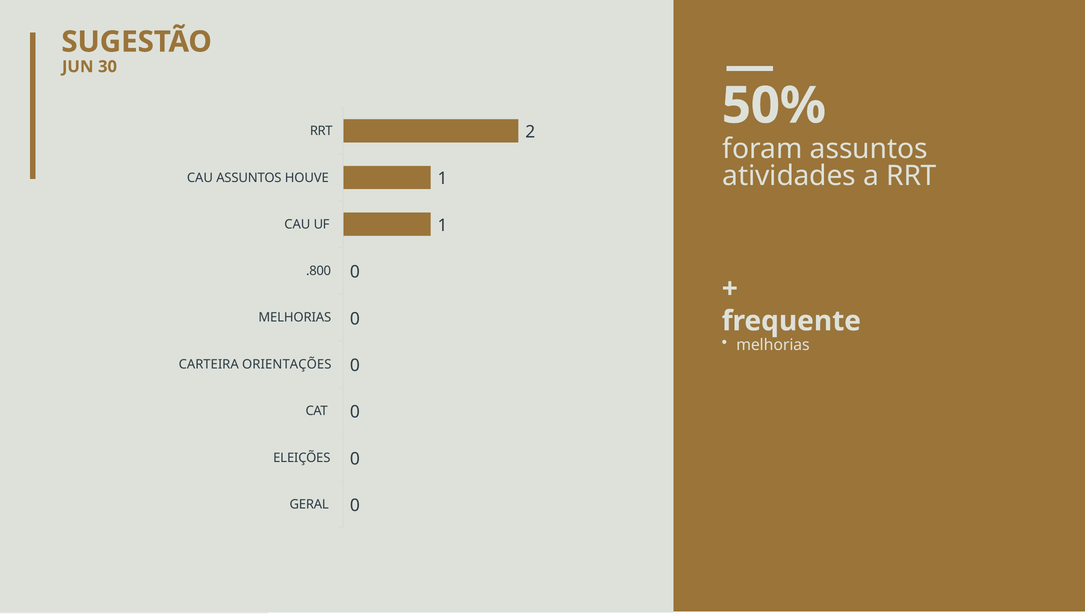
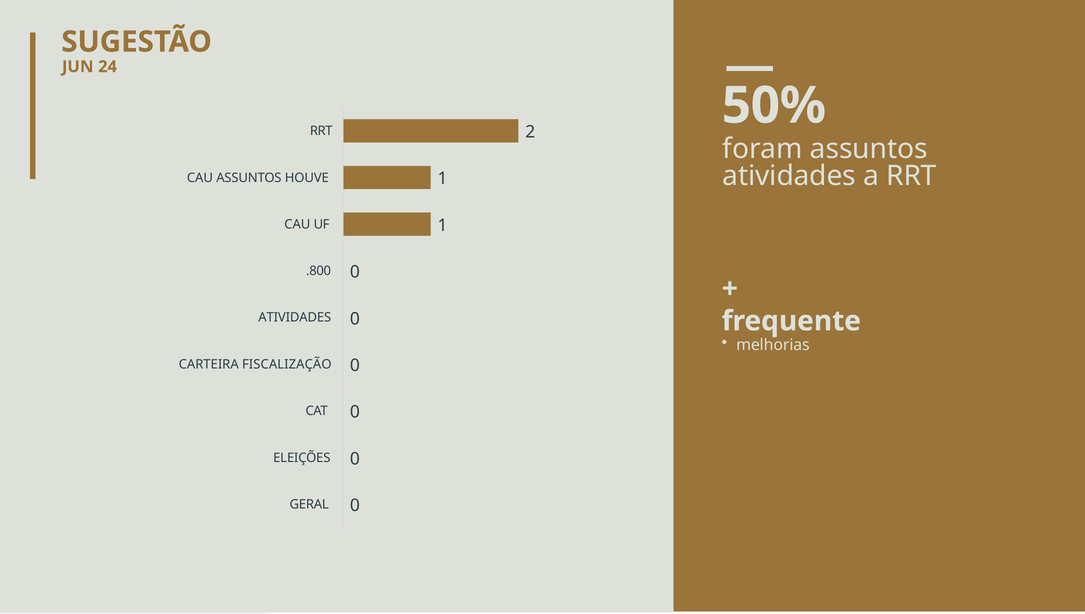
30: 30 -> 24
MELHORIAS at (295, 318): MELHORIAS -> ATIVIDADES
ORIENTAÇÕES: ORIENTAÇÕES -> FISCALIZAÇÃO
